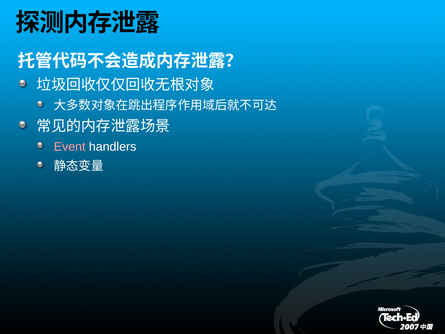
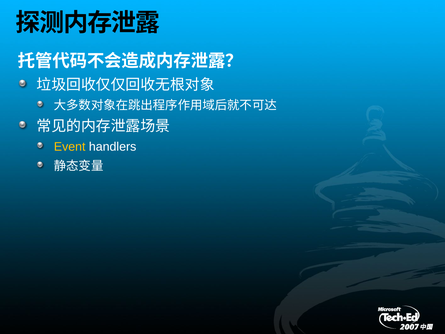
Event colour: pink -> yellow
